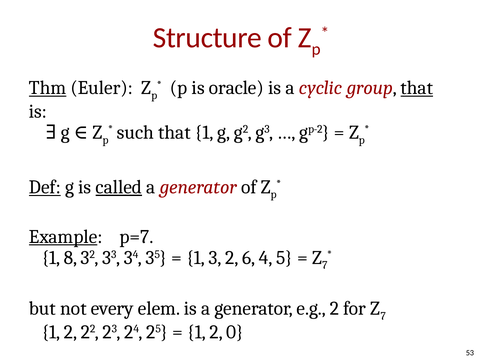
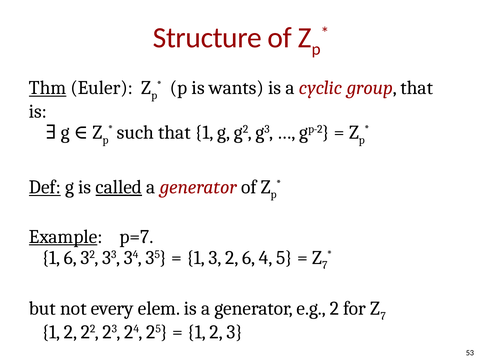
oracle: oracle -> wants
that at (417, 88) underline: present -> none
1 8: 8 -> 6
2 0: 0 -> 3
